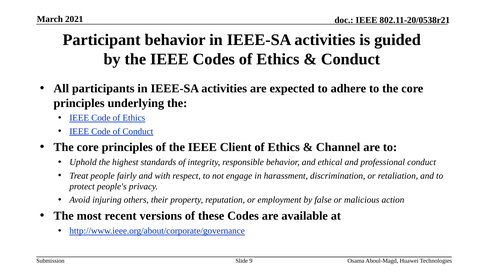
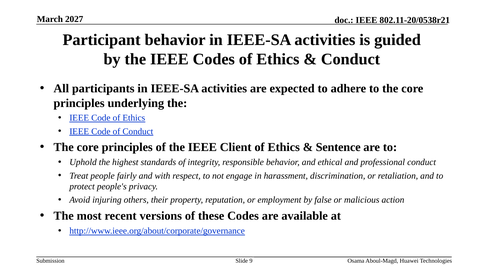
2021: 2021 -> 2027
Channel: Channel -> Sentence
